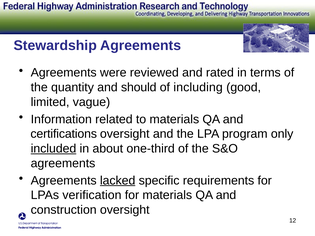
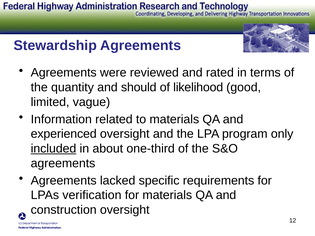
including: including -> likelihood
certifications: certifications -> experienced
lacked underline: present -> none
